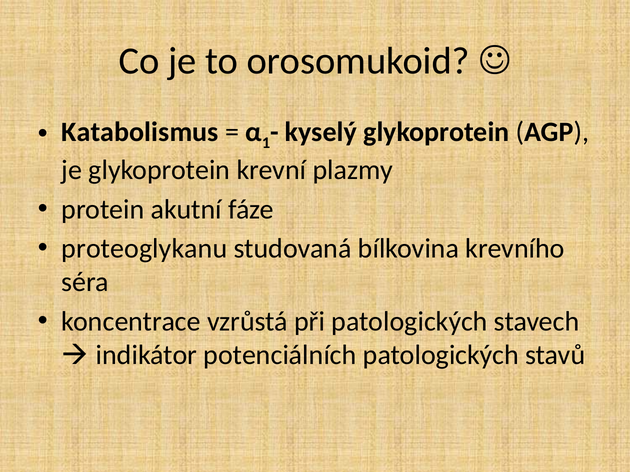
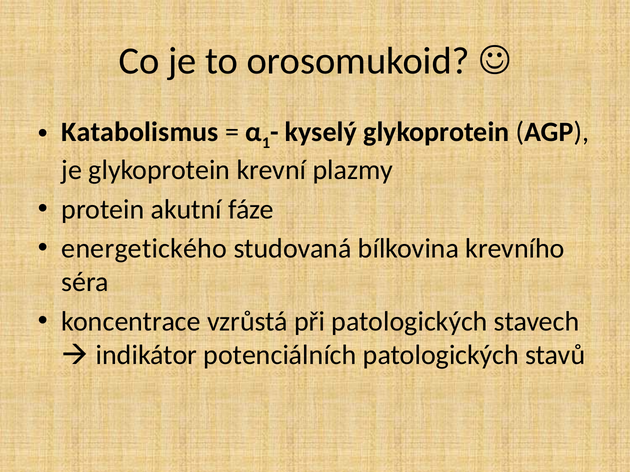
proteoglykanu: proteoglykanu -> energetického
